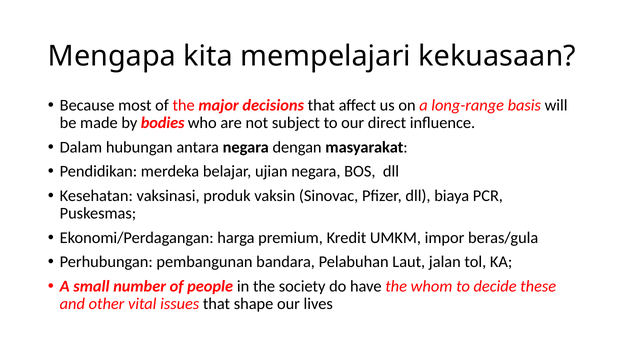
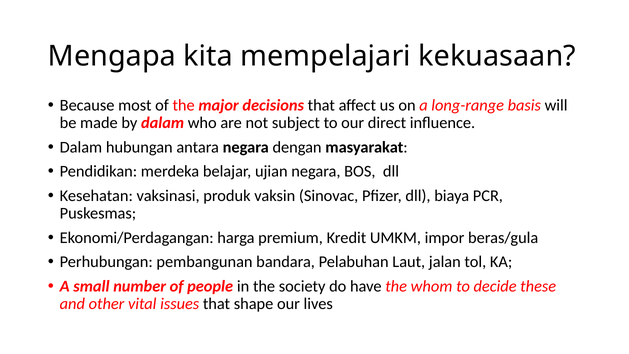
by bodies: bodies -> dalam
